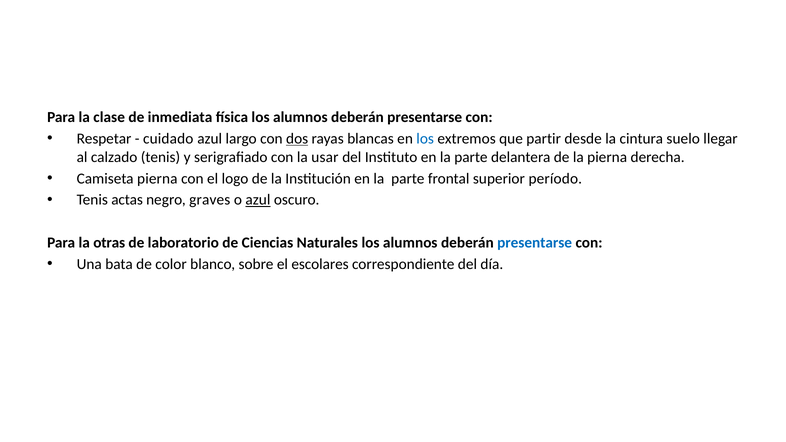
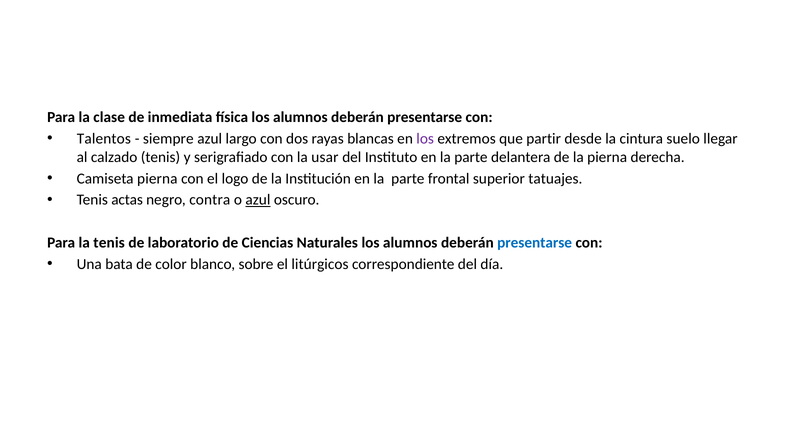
Respetar: Respetar -> Talentos
cuidado: cuidado -> siempre
dos underline: present -> none
los at (425, 139) colour: blue -> purple
período: período -> tatuajes
graves: graves -> contra
la otras: otras -> tenis
escolares: escolares -> litúrgicos
